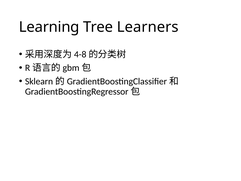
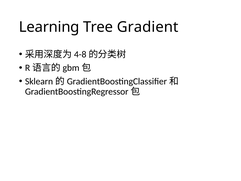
Learners: Learners -> Gradient
